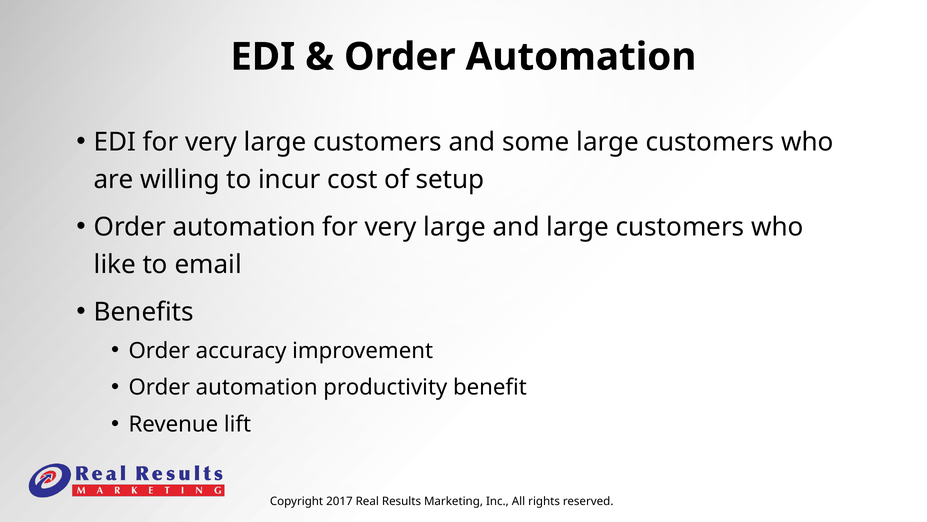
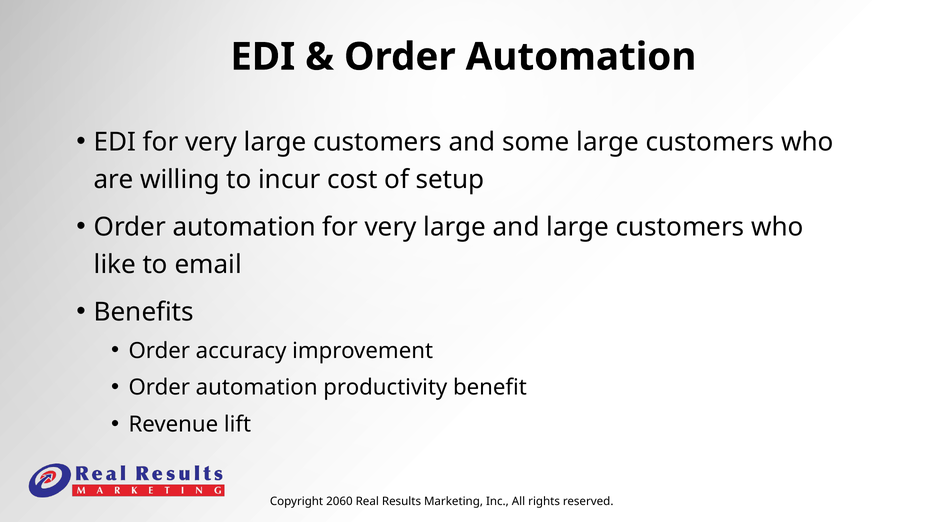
2017: 2017 -> 2060
